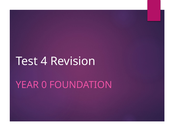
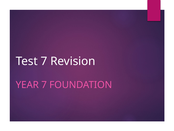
Test 4: 4 -> 7
YEAR 0: 0 -> 7
